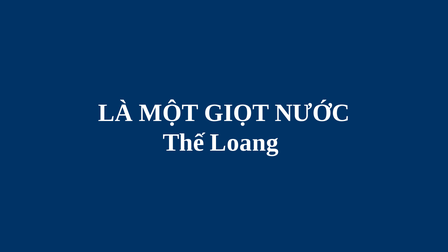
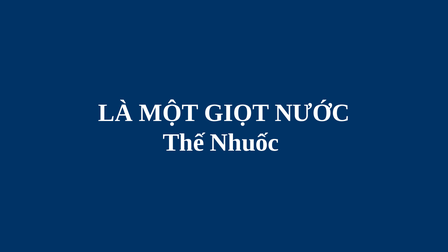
Loang: Loang -> Nhuốc
